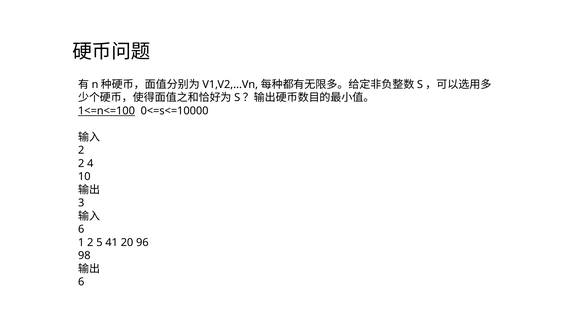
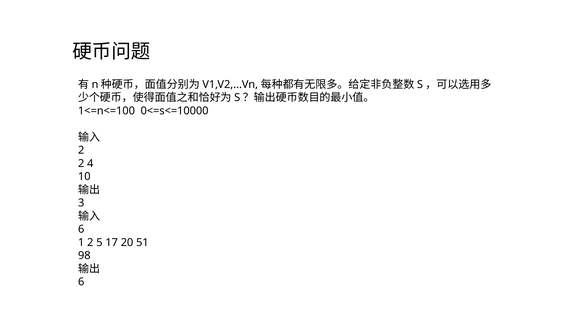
1<=n<=100 underline: present -> none
41: 41 -> 17
96: 96 -> 51
